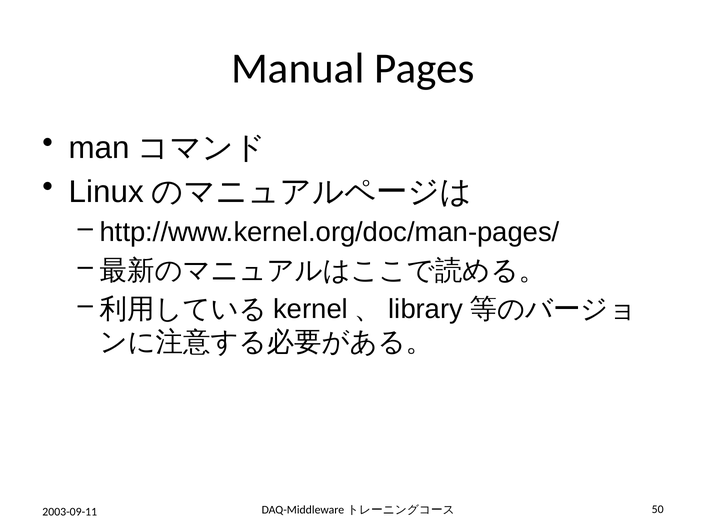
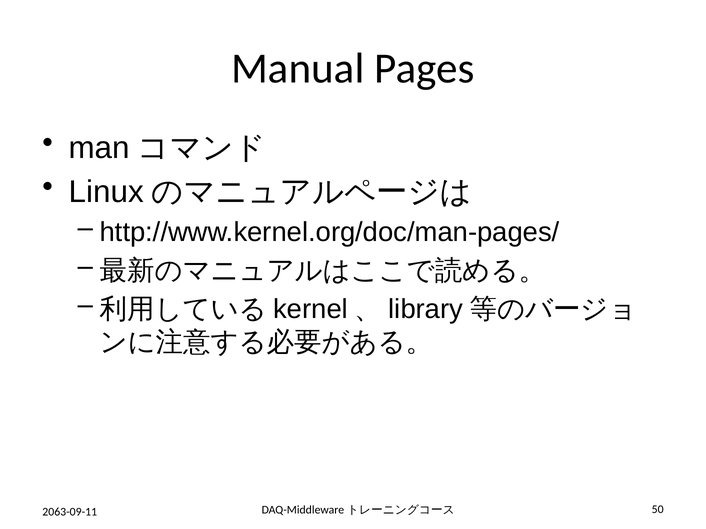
2003-09-11: 2003-09-11 -> 2063-09-11
